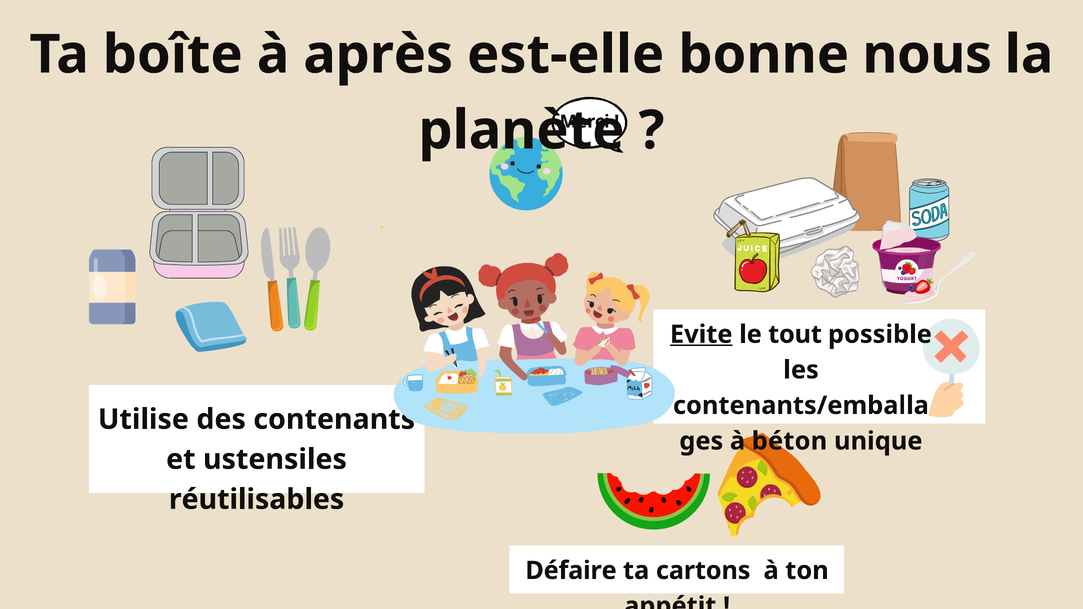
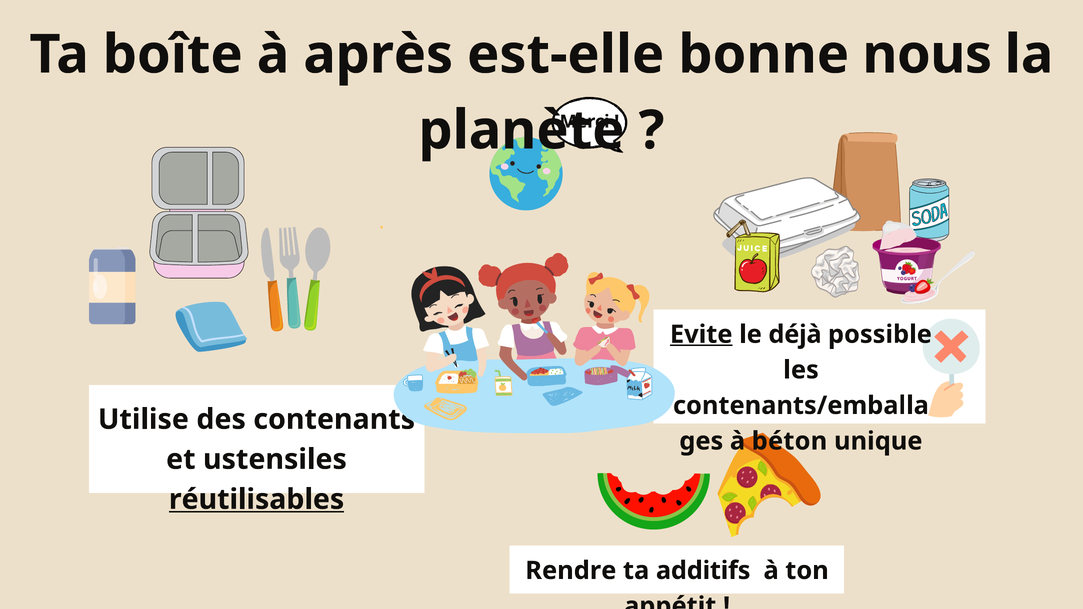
tout: tout -> déjà
réutilisables underline: none -> present
Défaire: Défaire -> Rendre
cartons: cartons -> additifs
